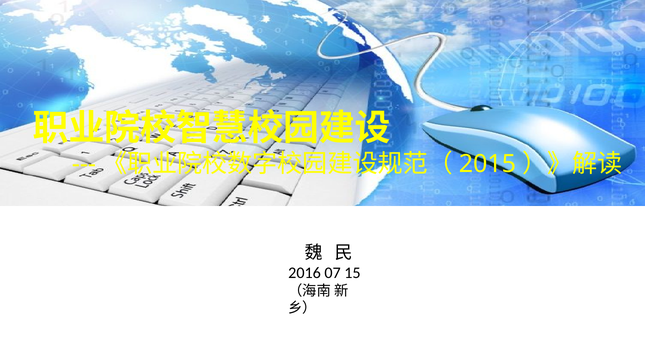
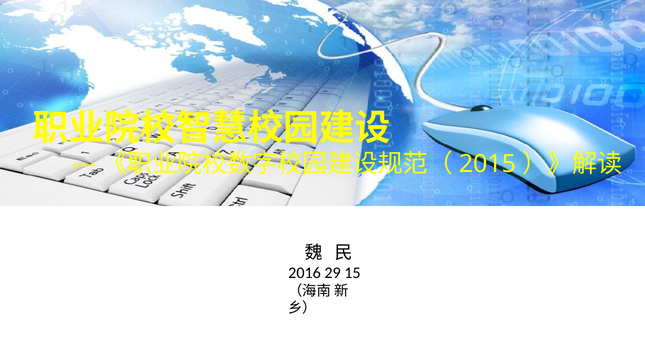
07: 07 -> 29
